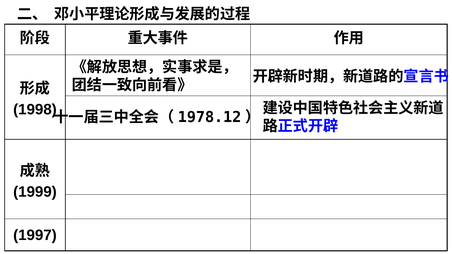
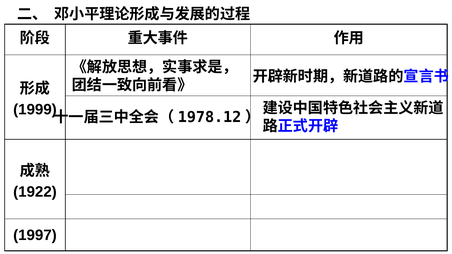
1998: 1998 -> 1999
1999: 1999 -> 1922
